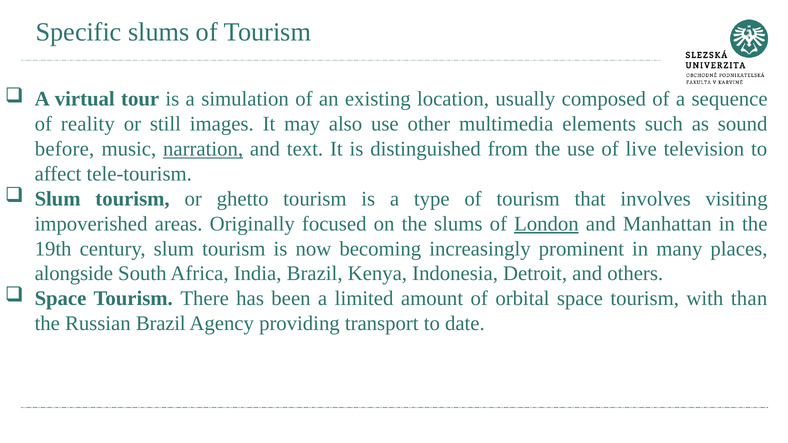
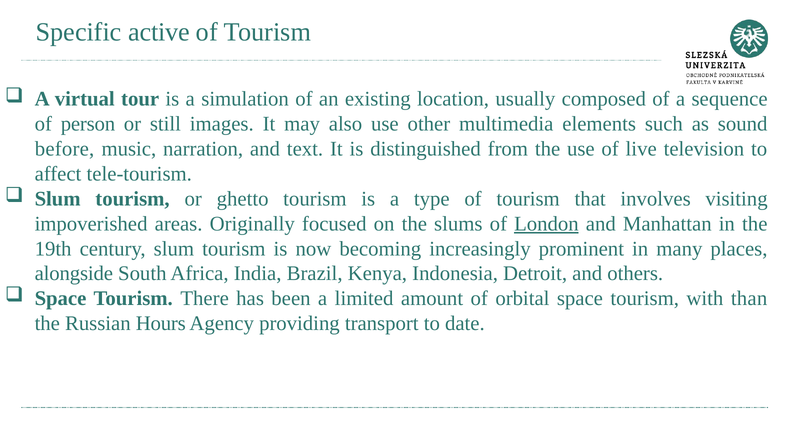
Specific slums: slums -> active
reality: reality -> person
narration underline: present -> none
Russian Brazil: Brazil -> Hours
